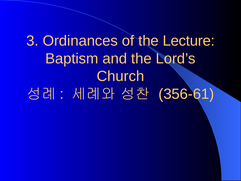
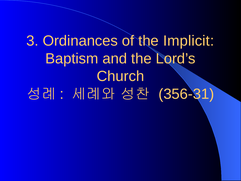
Lecture: Lecture -> Implicit
356-61: 356-61 -> 356-31
